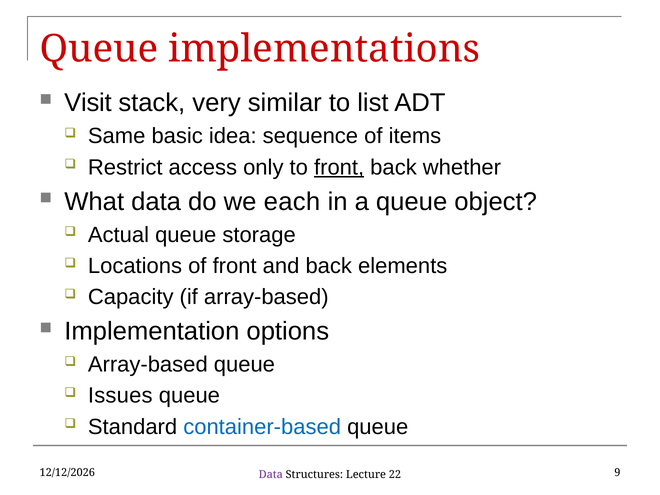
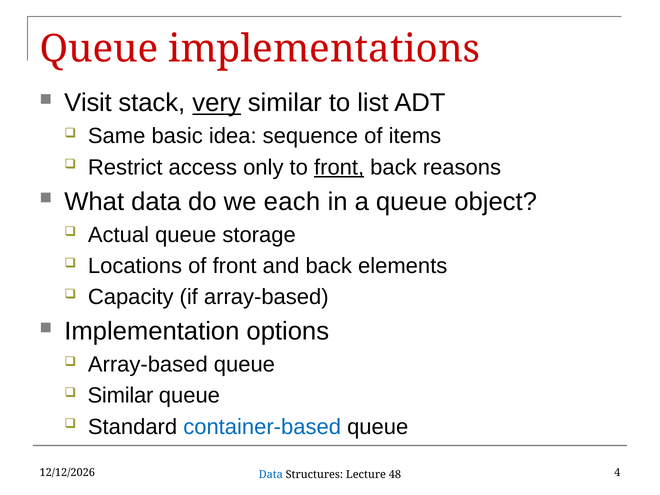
very underline: none -> present
whether: whether -> reasons
Issues at (120, 396): Issues -> Similar
9: 9 -> 4
Data at (271, 475) colour: purple -> blue
22: 22 -> 48
